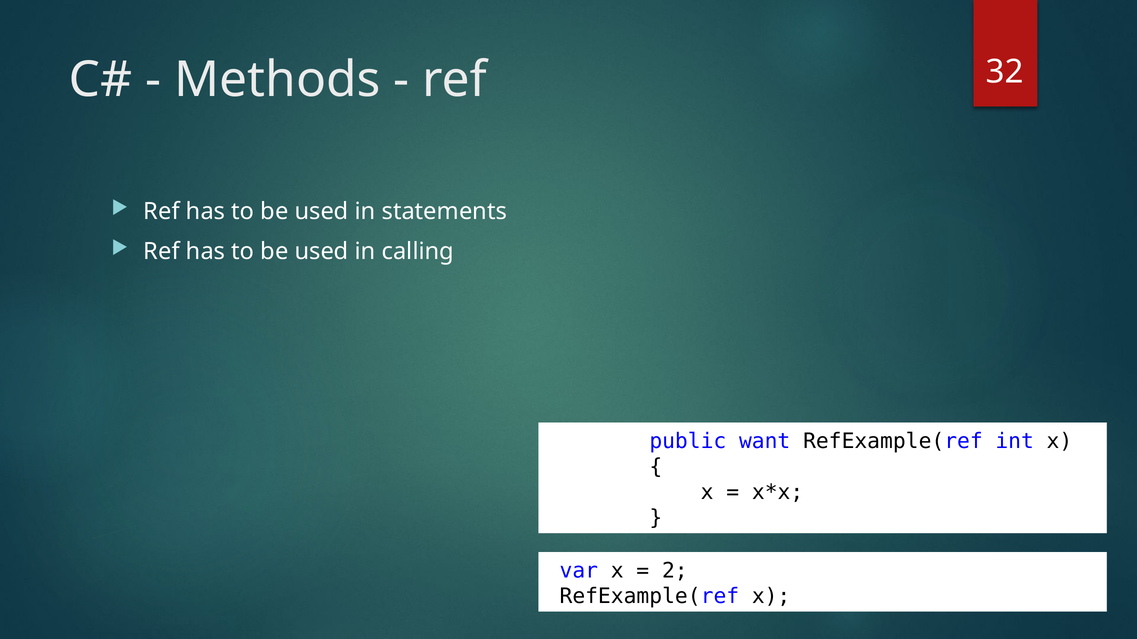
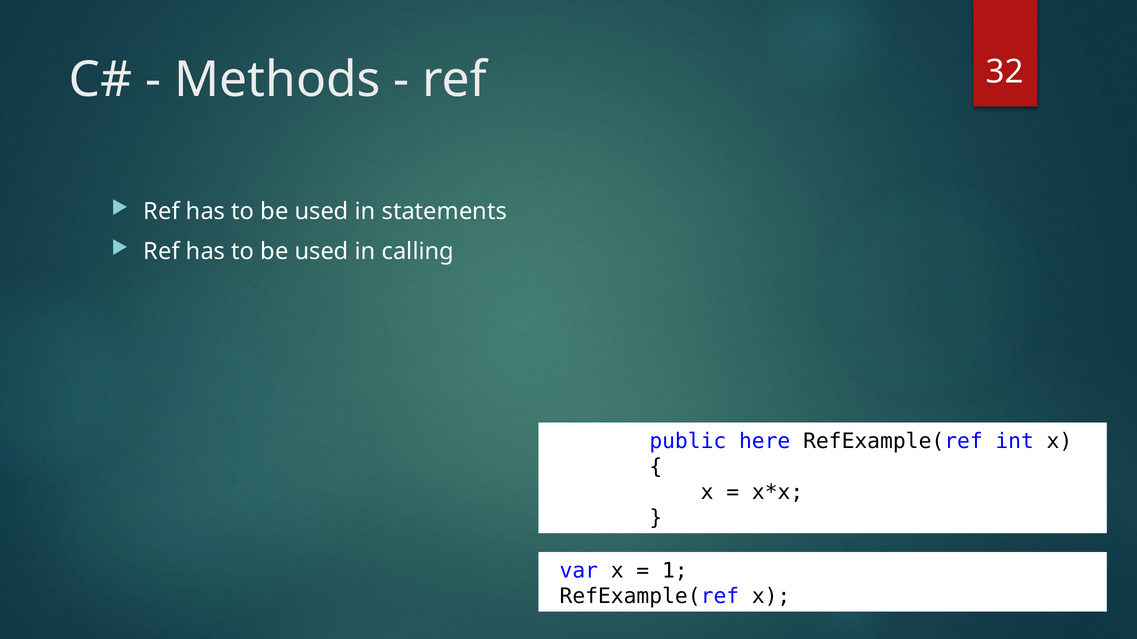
want: want -> here
2: 2 -> 1
